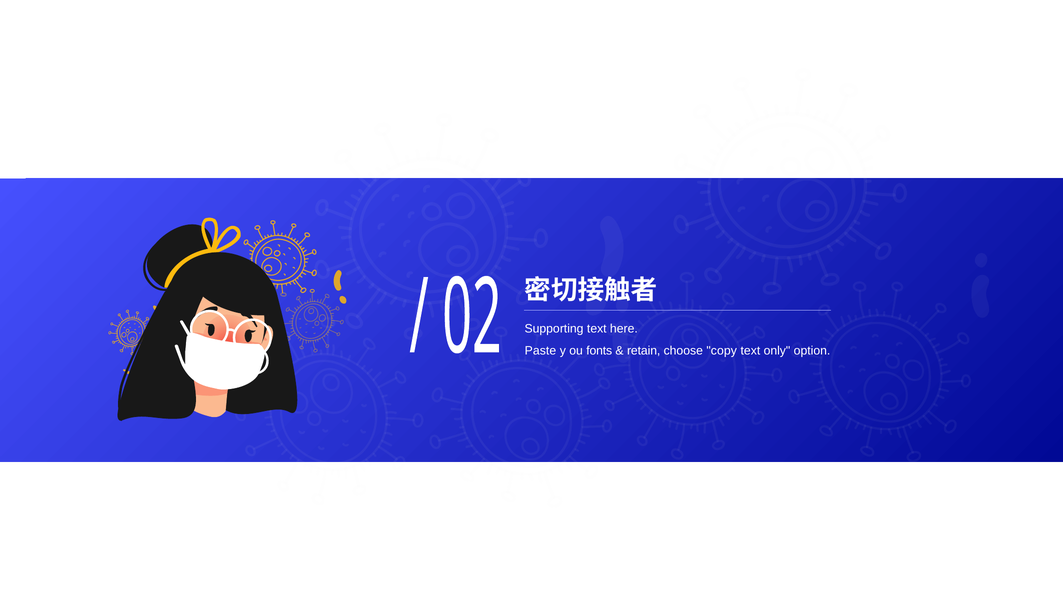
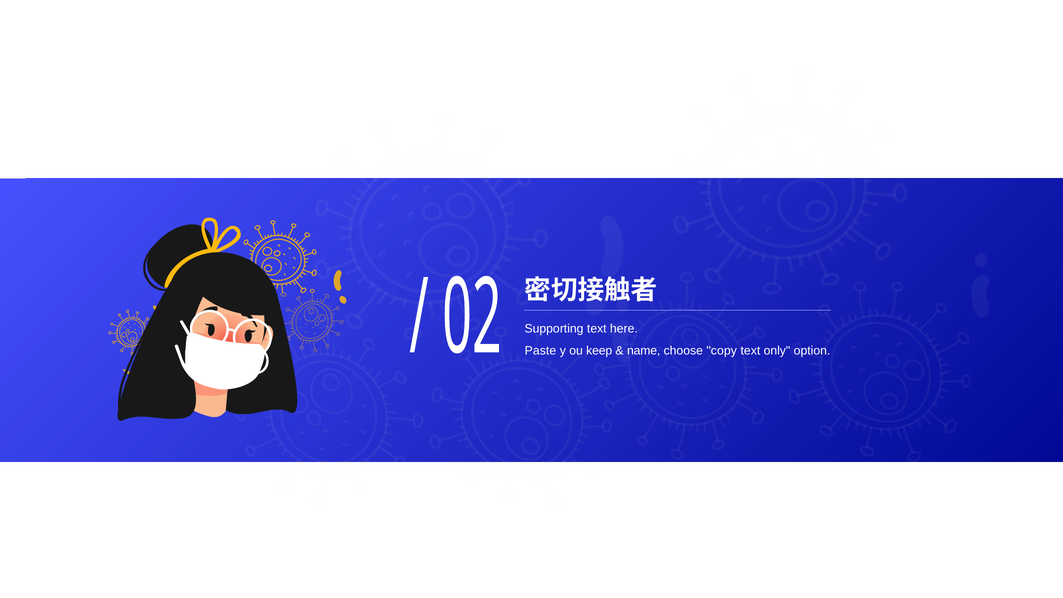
fonts: fonts -> keep
retain: retain -> name
